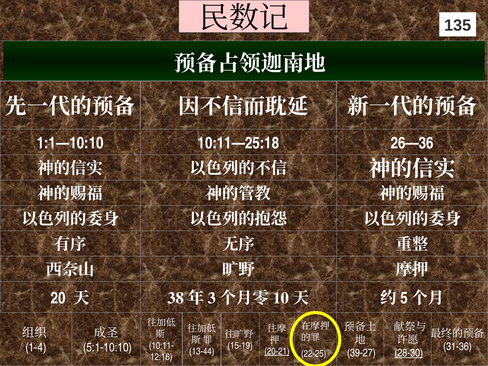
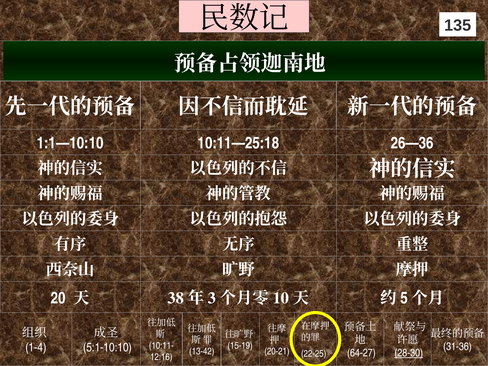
13-44: 13-44 -> 13-42
20-21 underline: present -> none
39-27: 39-27 -> 64-27
